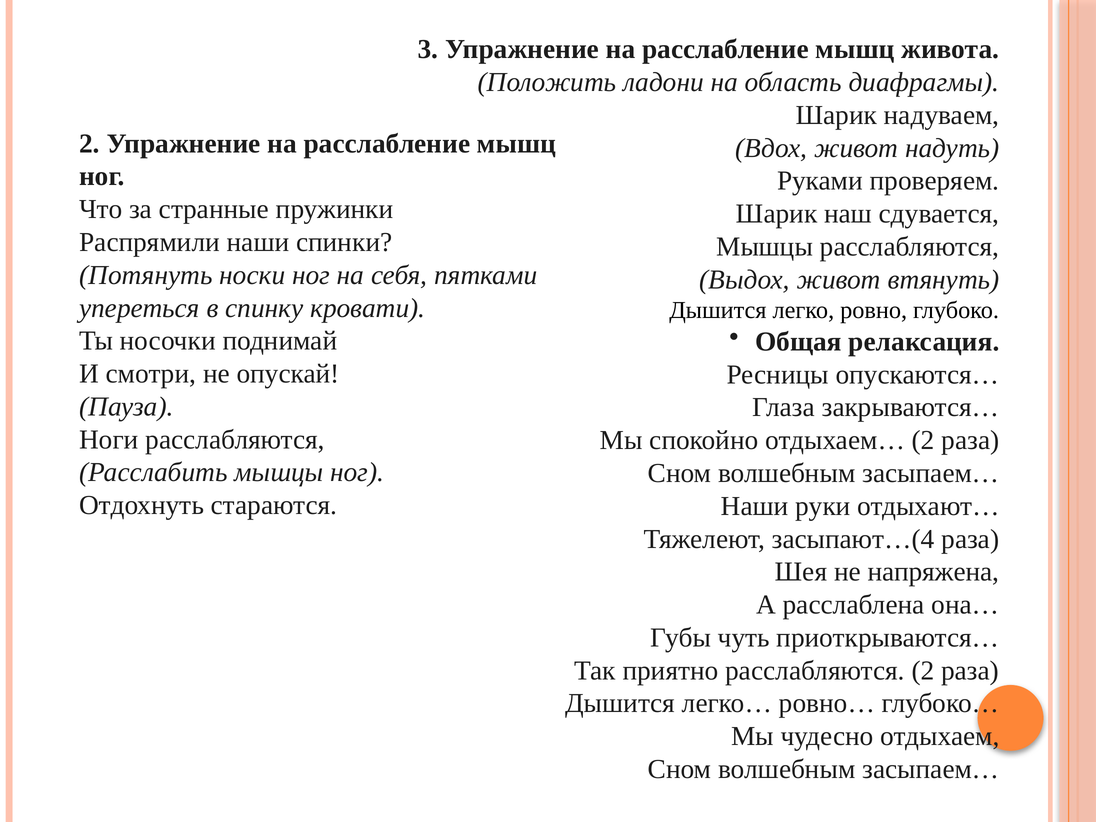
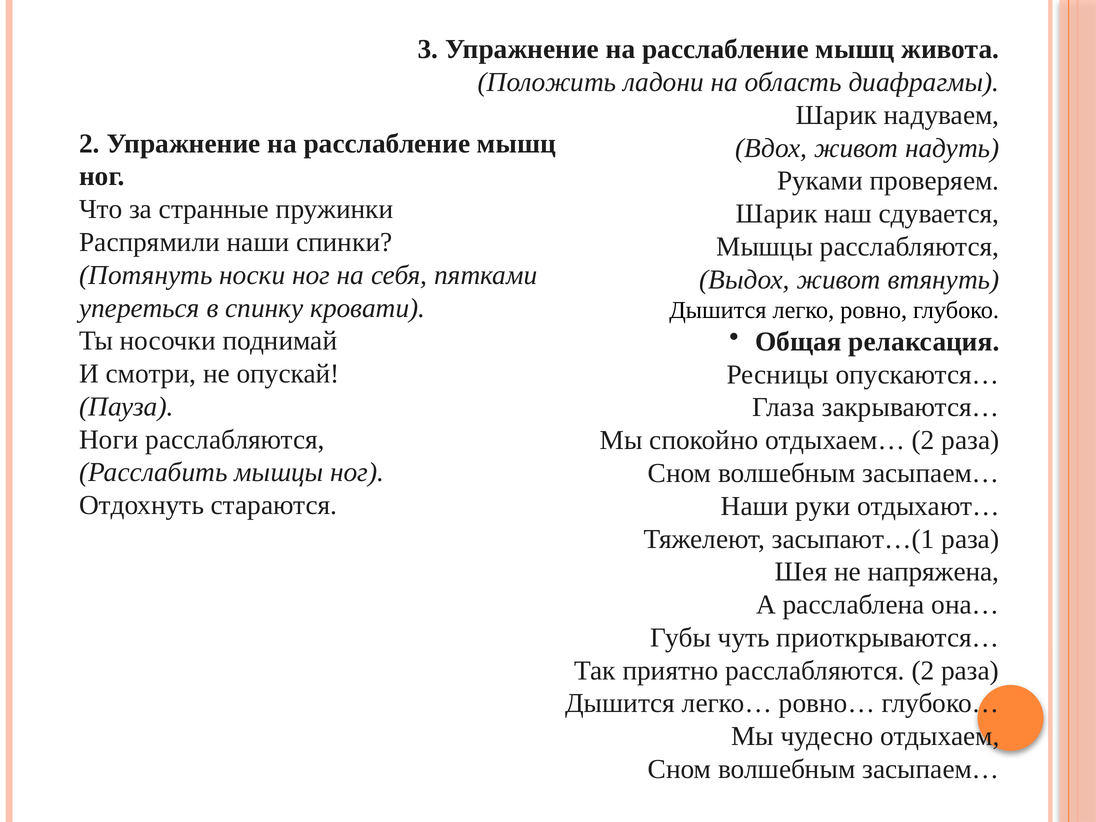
засыпают…(4: засыпают…(4 -> засыпают…(1
